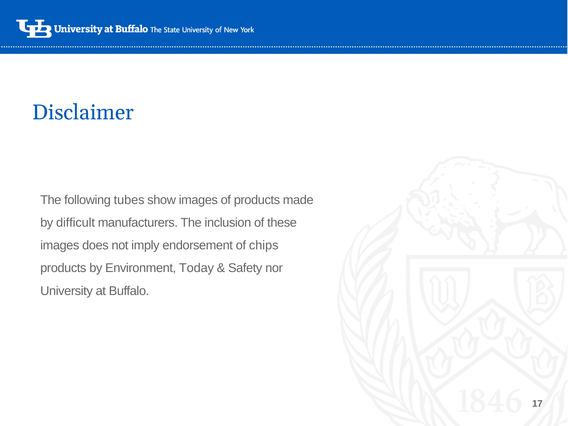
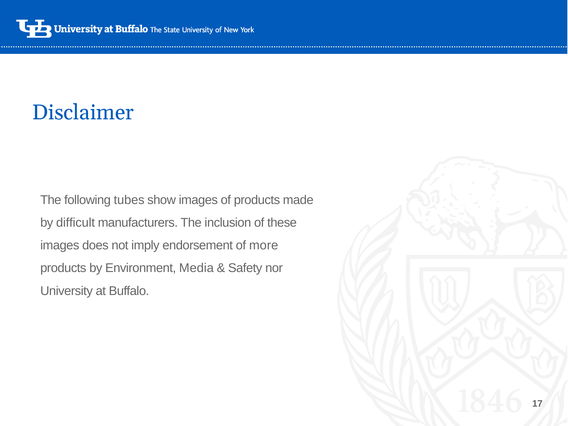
chips: chips -> more
Today: Today -> Media
